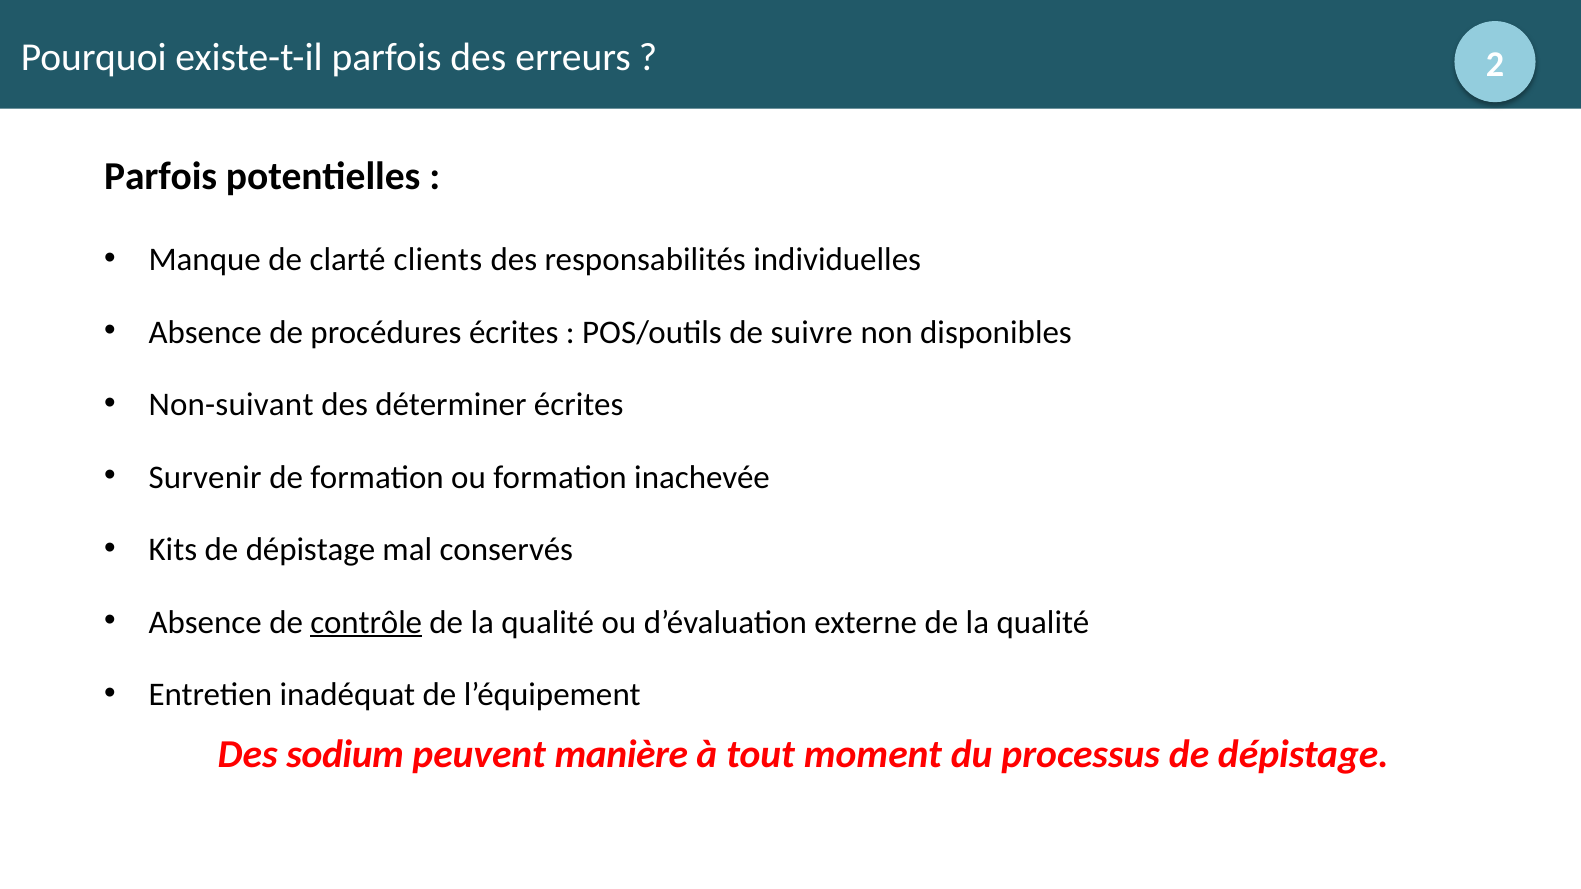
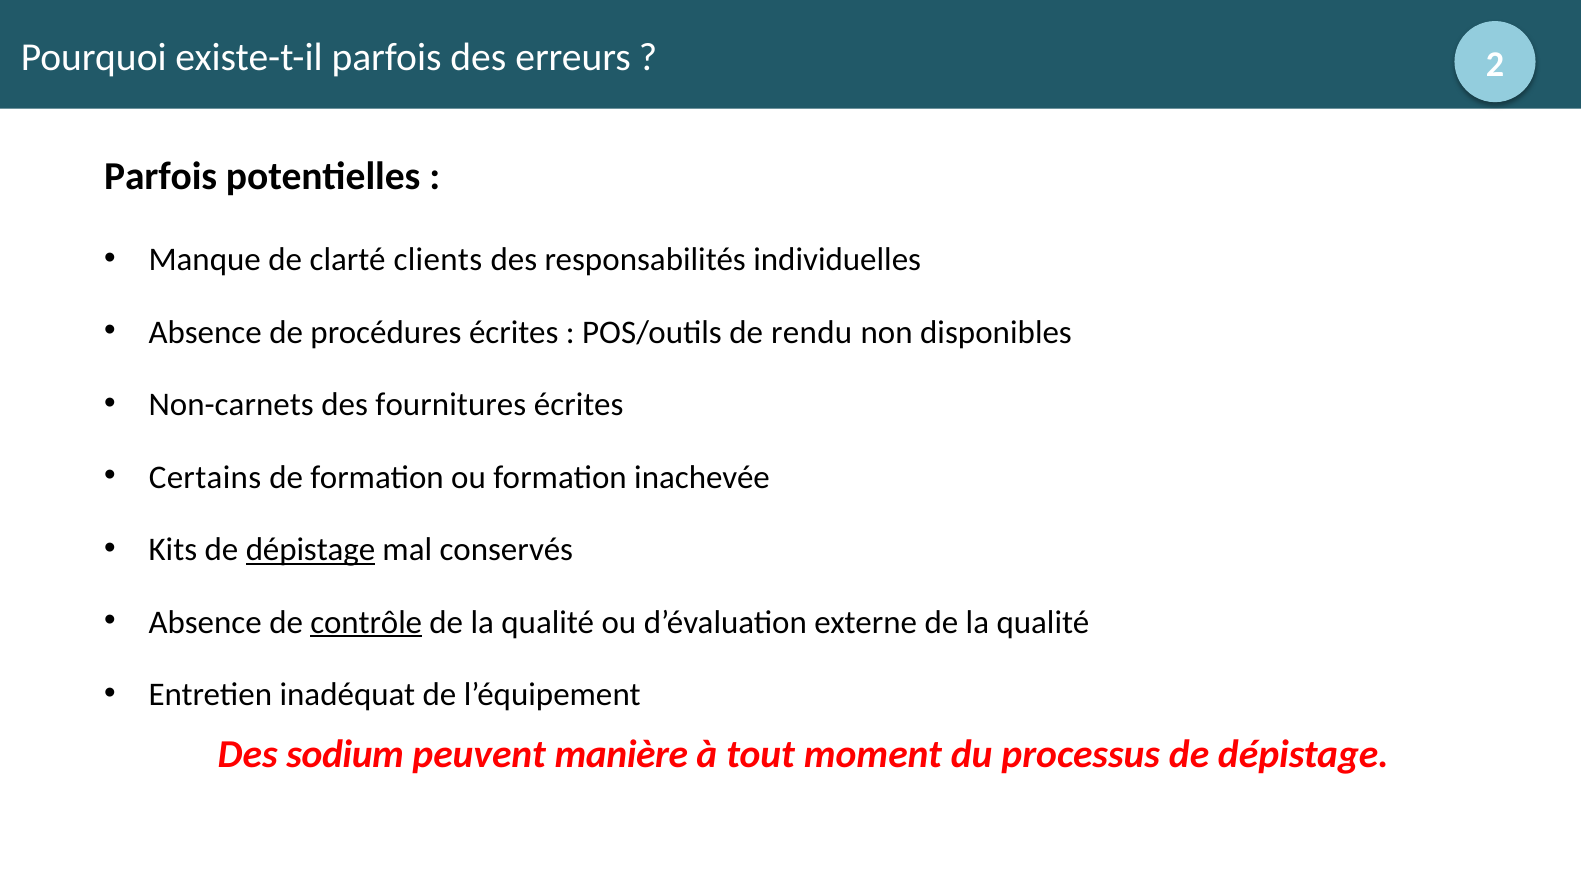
suivre: suivre -> rendu
Non-suivant: Non-suivant -> Non-carnets
déterminer: déterminer -> fournitures
Survenir: Survenir -> Certains
dépistage at (310, 550) underline: none -> present
